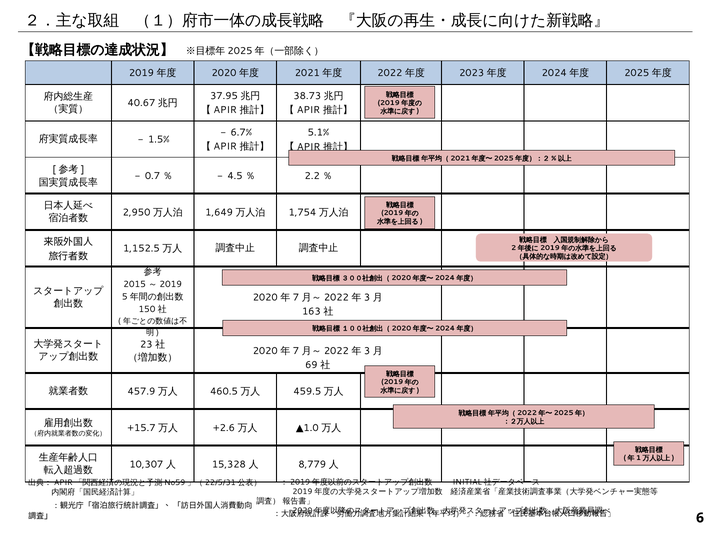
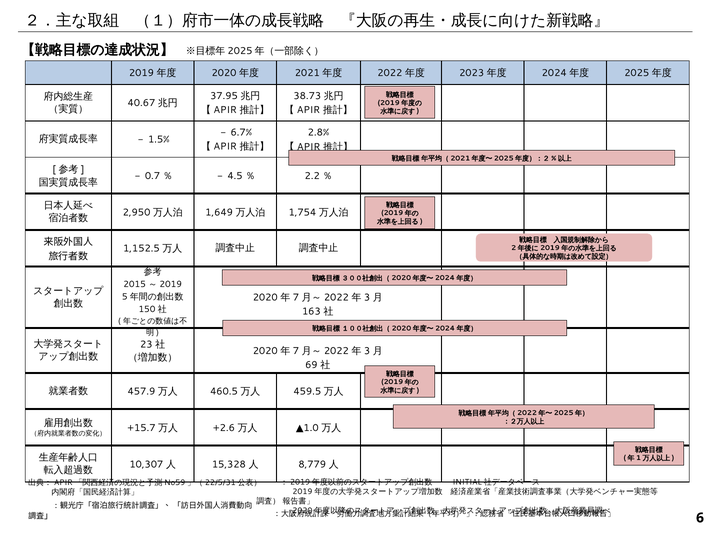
5.1%: 5.1% -> 2.8%
